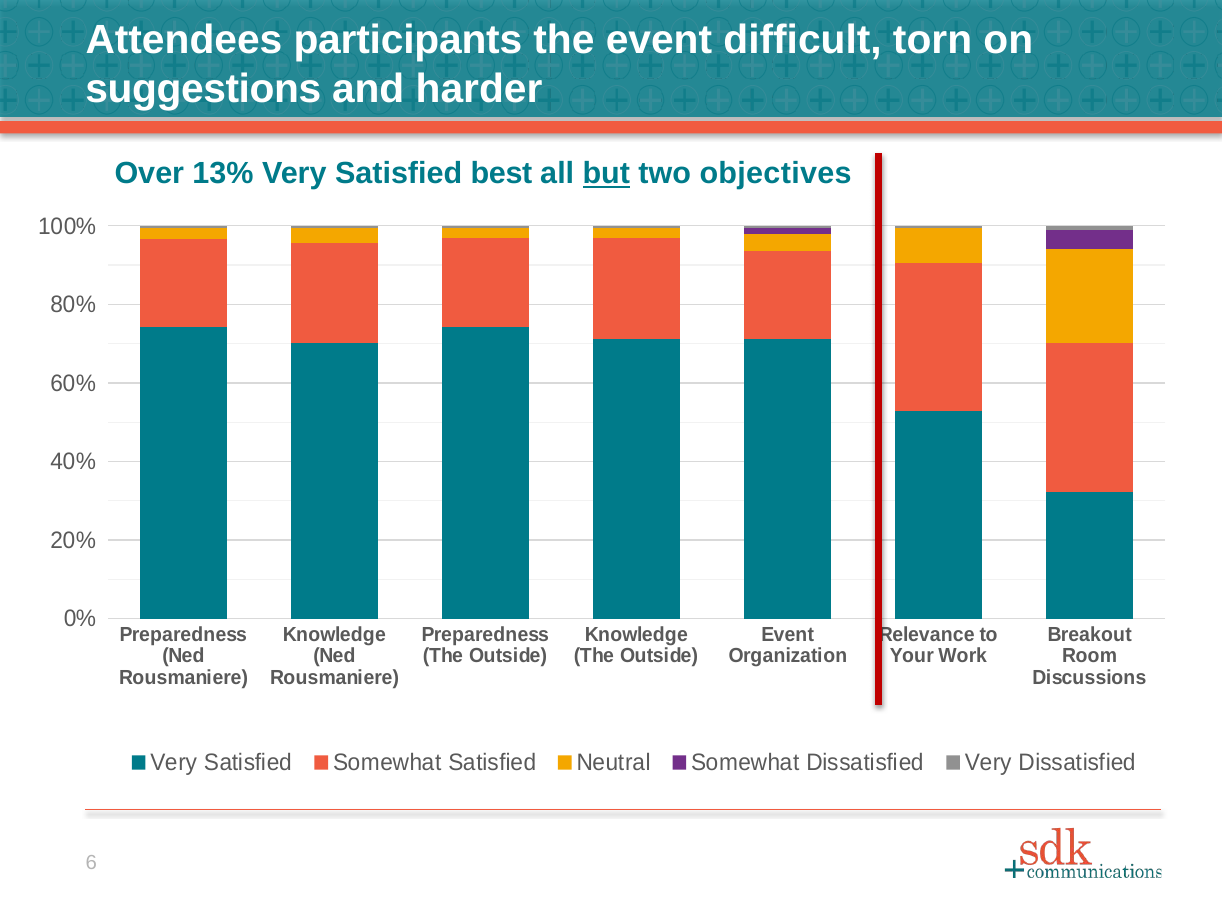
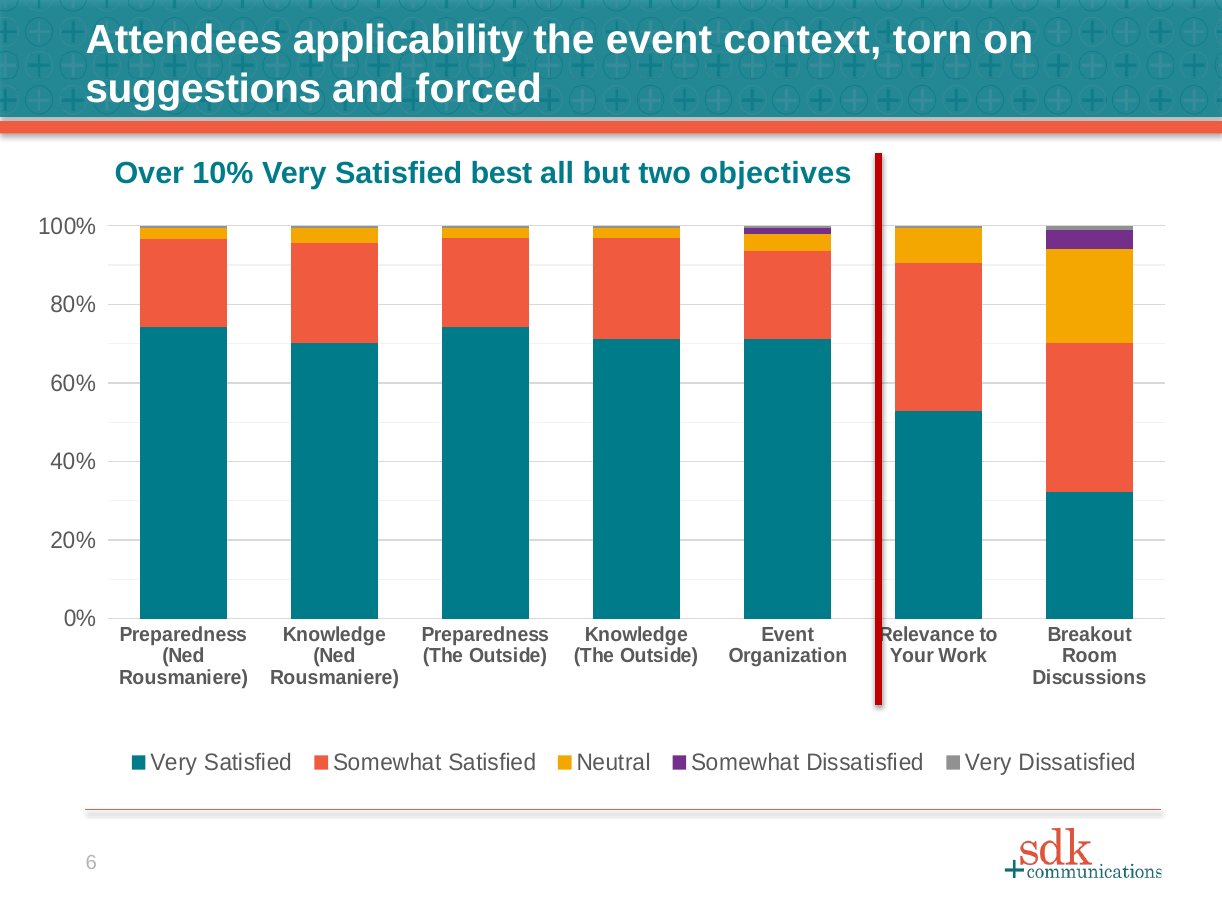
participants: participants -> applicability
difficult: difficult -> context
harder: harder -> forced
13%: 13% -> 10%
but underline: present -> none
